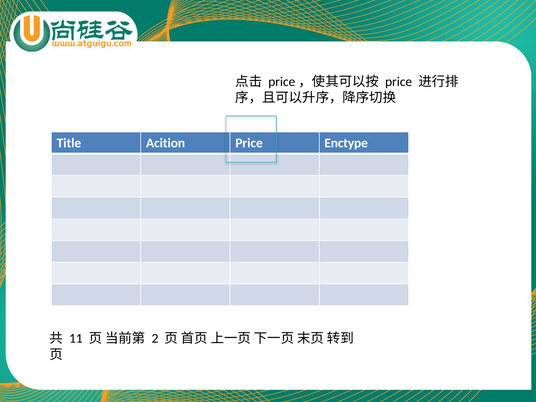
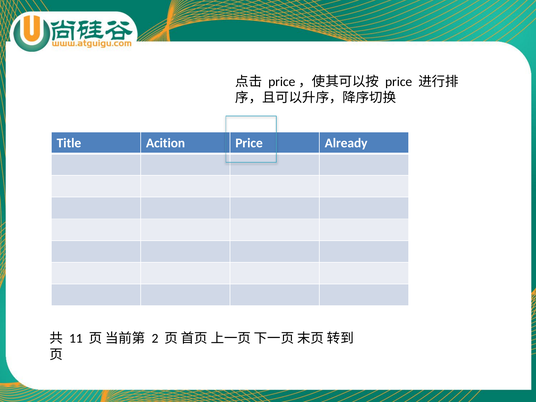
Enctype: Enctype -> Already
